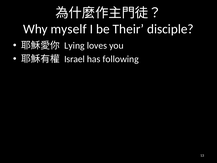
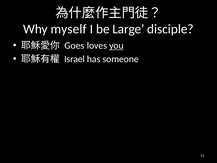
Their: Their -> Large
Lying: Lying -> Goes
you underline: none -> present
following: following -> someone
